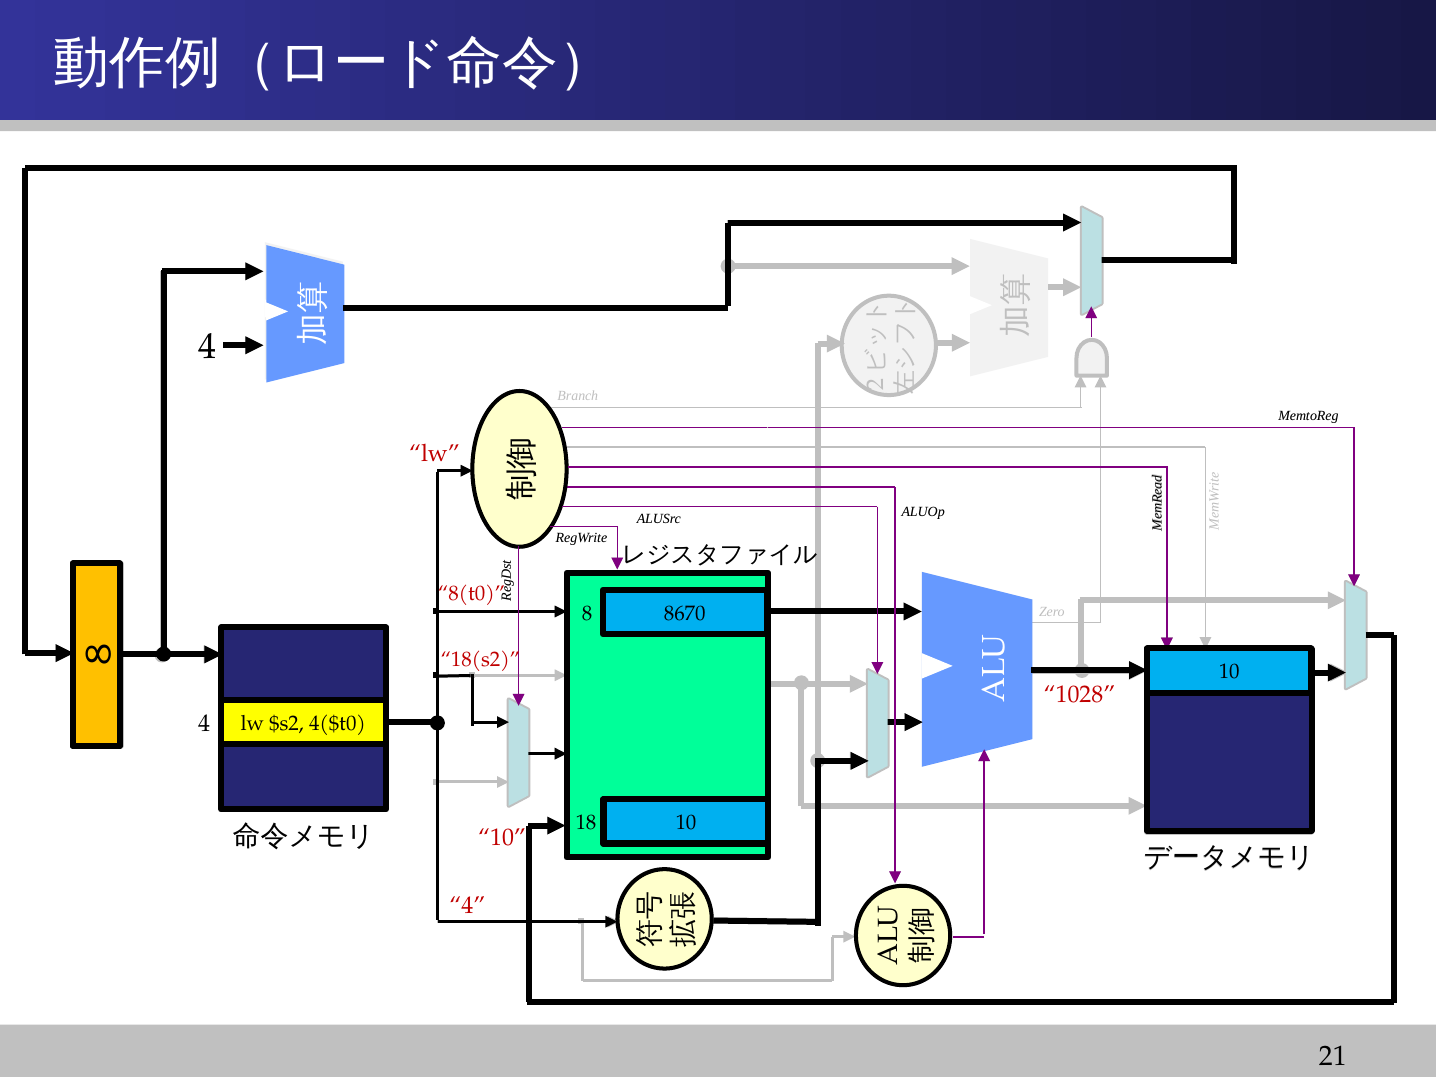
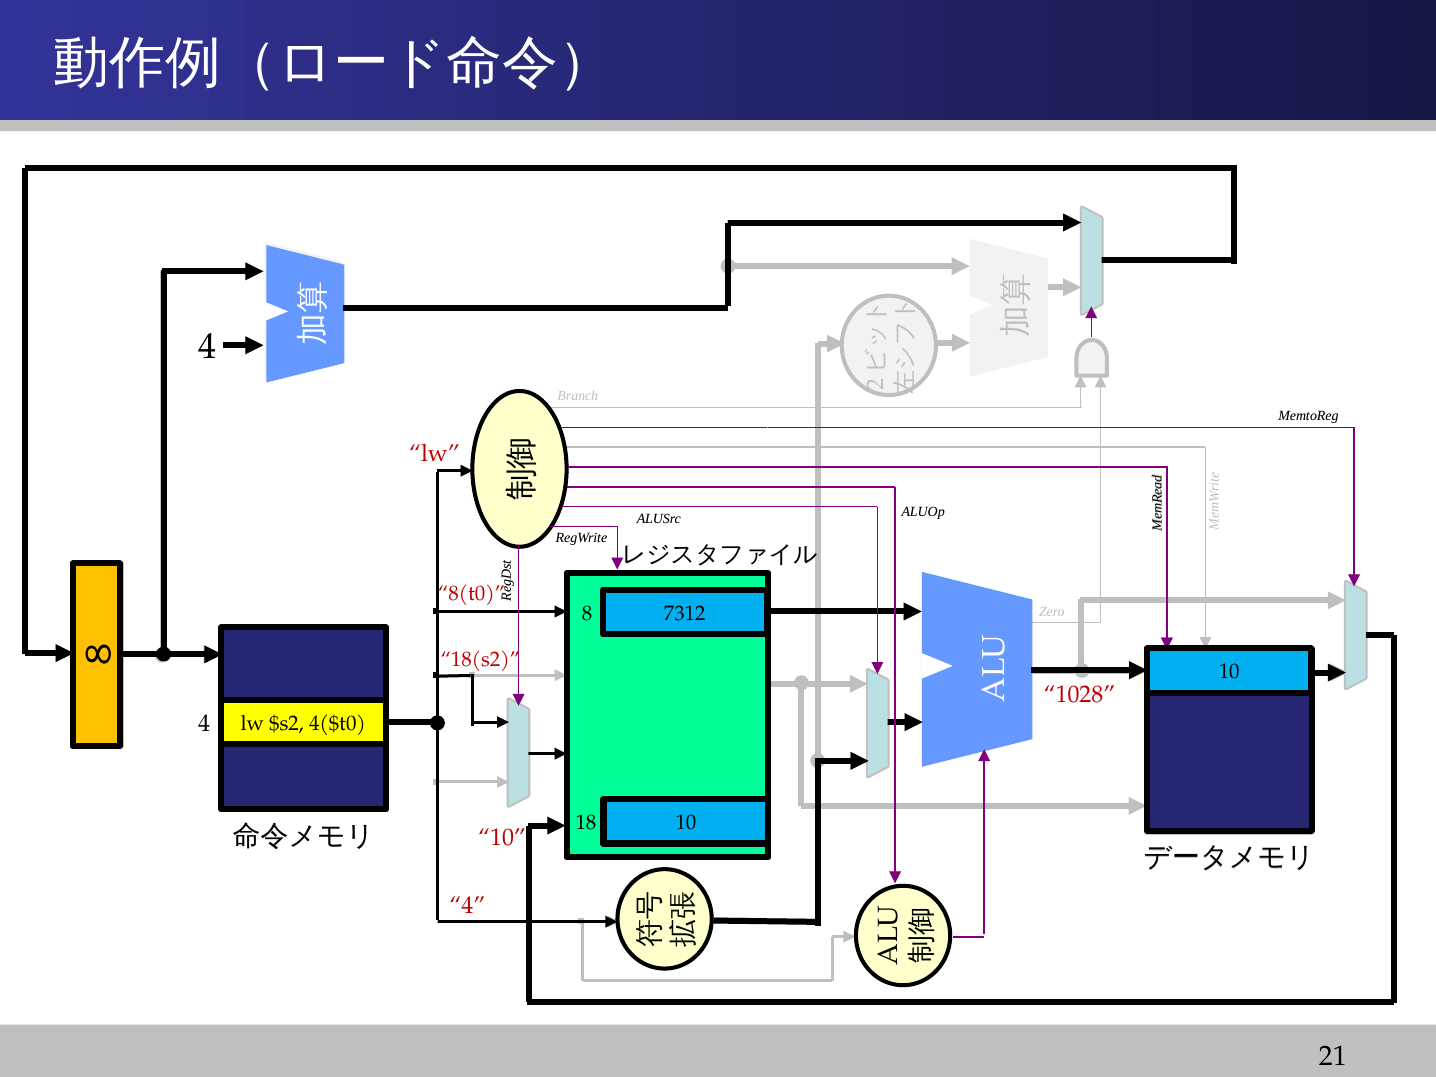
8670: 8670 -> 7312
